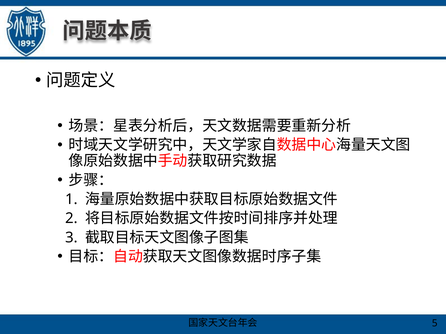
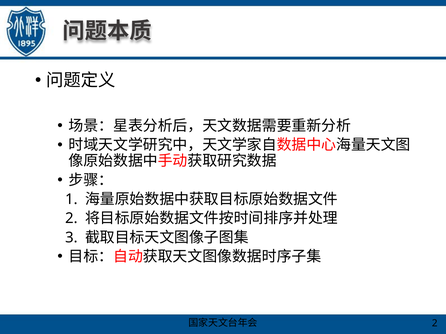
5 at (435, 324): 5 -> 2
